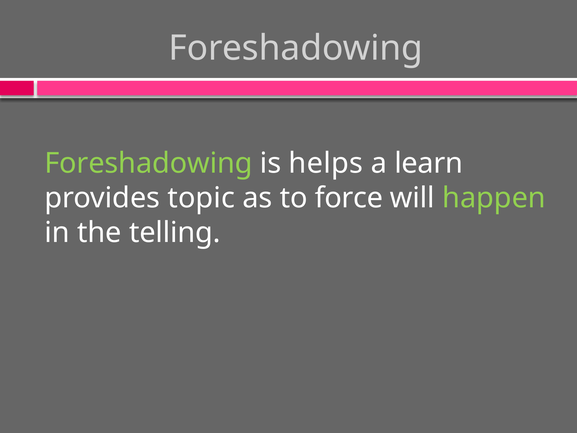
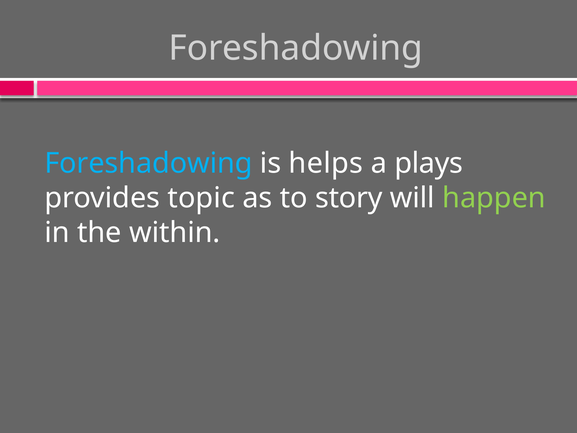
Foreshadowing at (148, 163) colour: light green -> light blue
learn: learn -> plays
force: force -> story
telling: telling -> within
